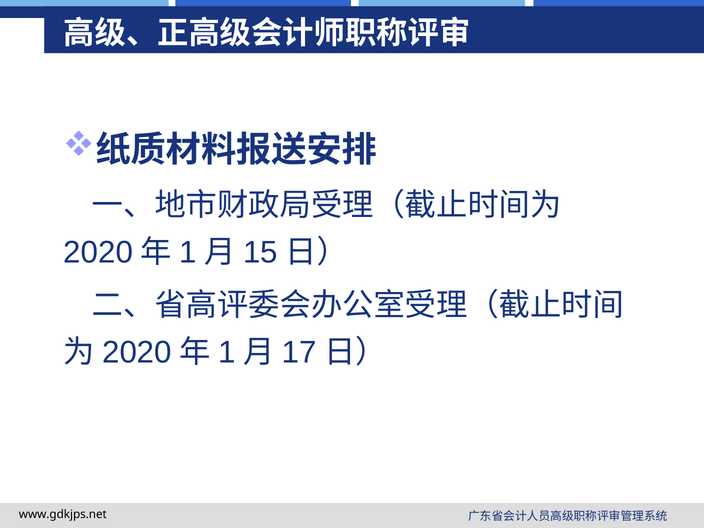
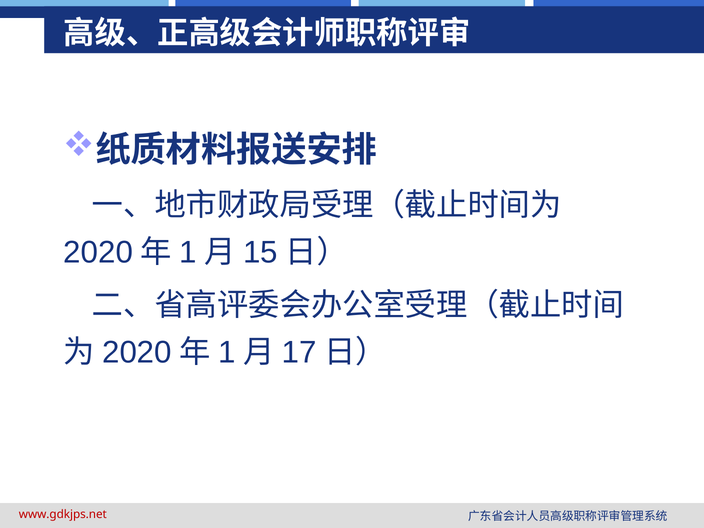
www.gdkjps.net colour: black -> red
